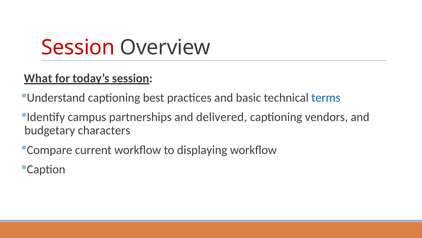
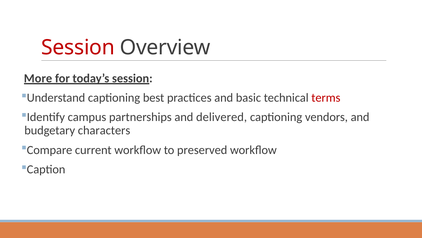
What: What -> More
terms colour: blue -> red
displaying: displaying -> preserved
